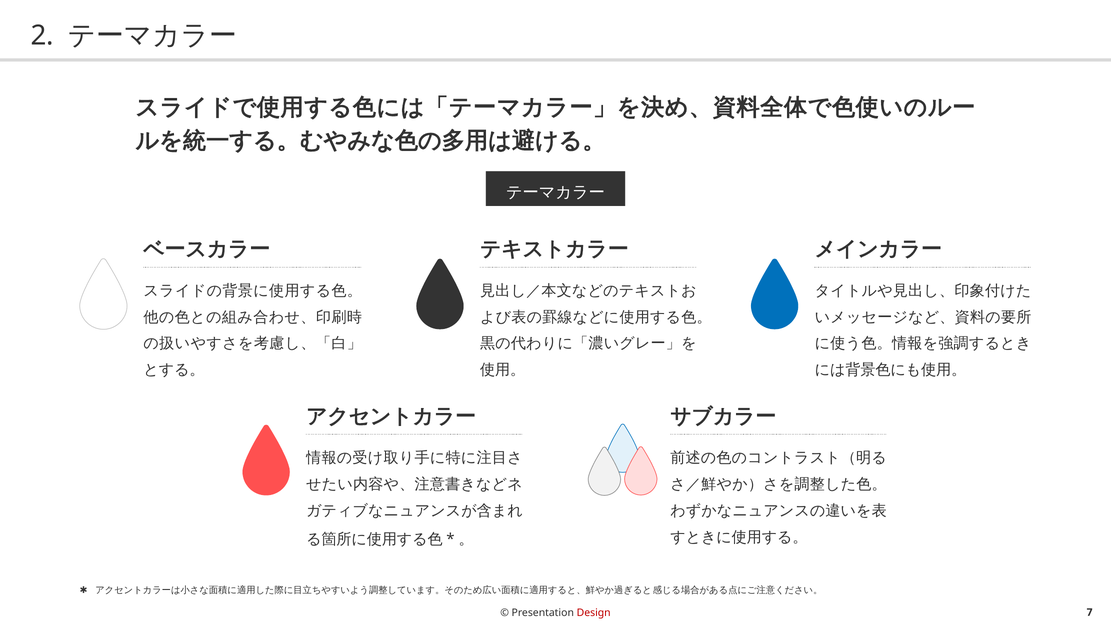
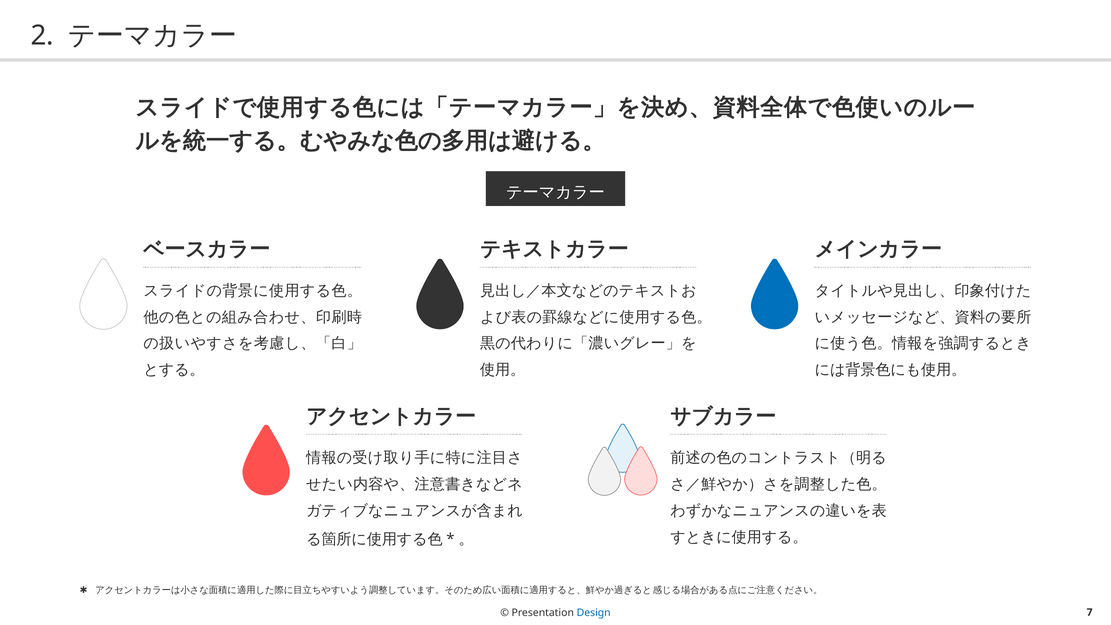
Design colour: red -> blue
